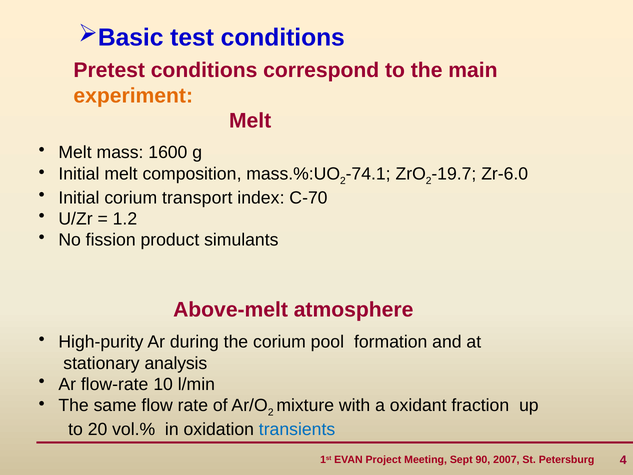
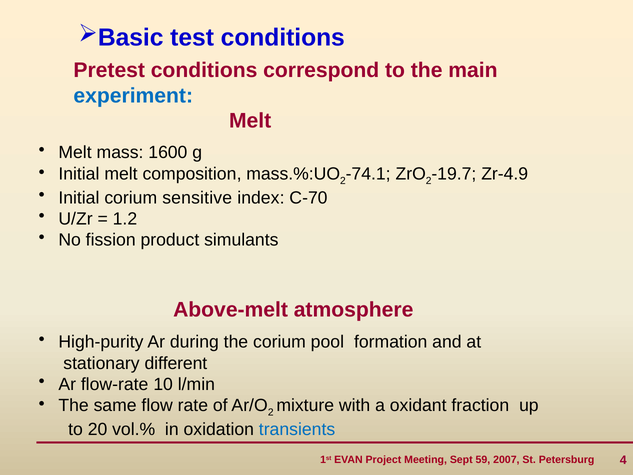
experiment colour: orange -> blue
Zr-6.0: Zr-6.0 -> Zr-4.9
transport: transport -> sensitive
analysis: analysis -> different
90: 90 -> 59
